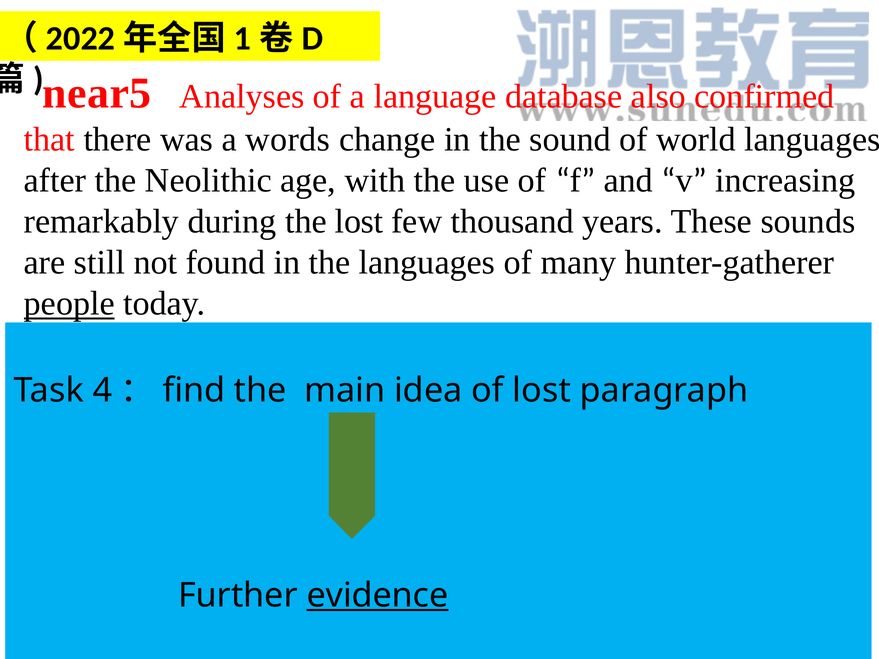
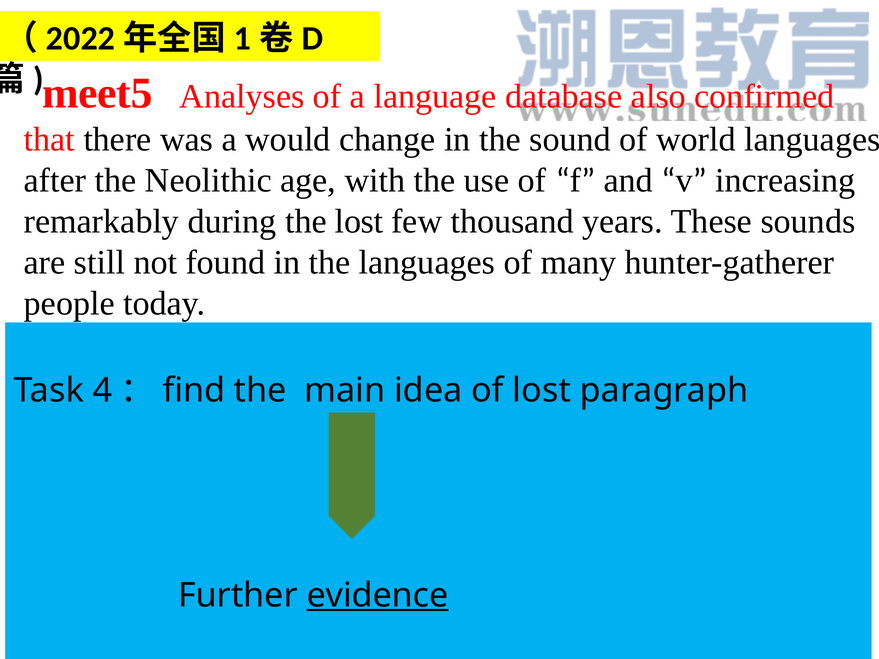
near5: near5 -> meet5
words: words -> would
people underline: present -> none
